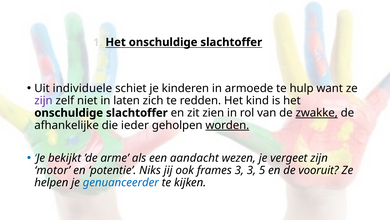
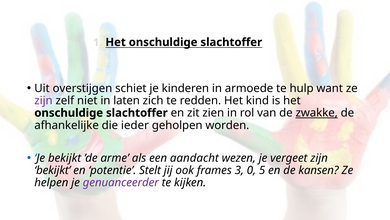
individuele: individuele -> overstijgen
worden underline: present -> none
motor at (52, 170): motor -> bekijkt
Niks: Niks -> Stelt
3 3: 3 -> 0
vooruit: vooruit -> kansen
genuanceerder colour: blue -> purple
